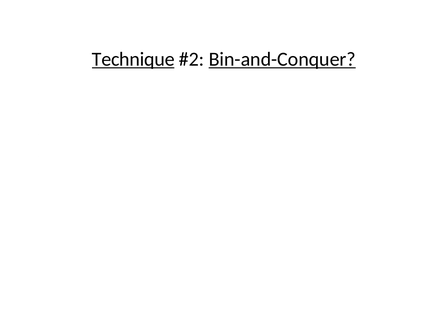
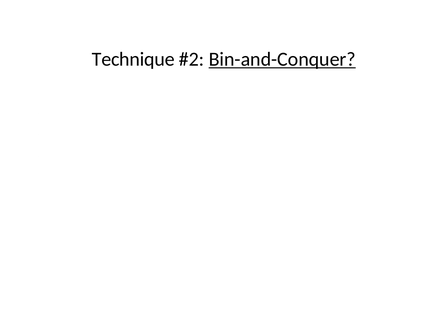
Technique underline: present -> none
